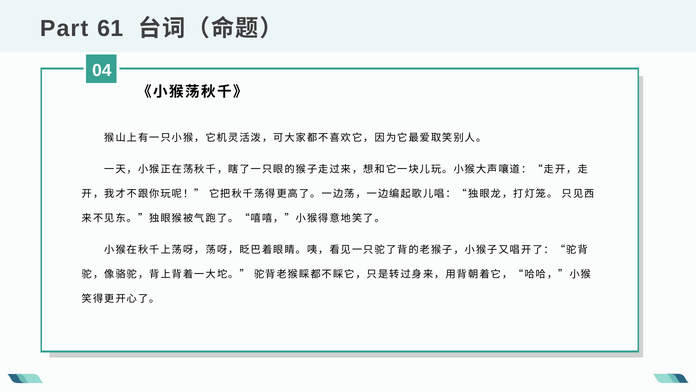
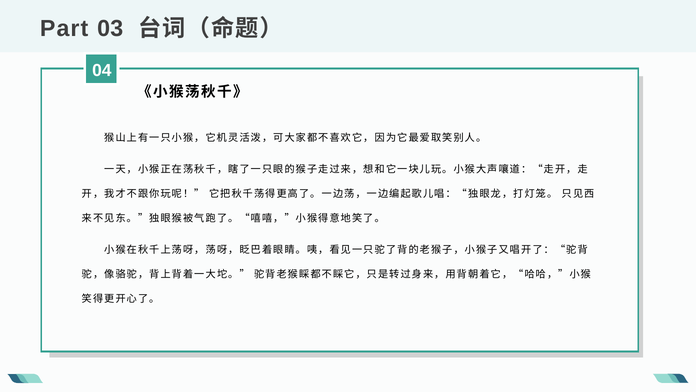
61: 61 -> 03
